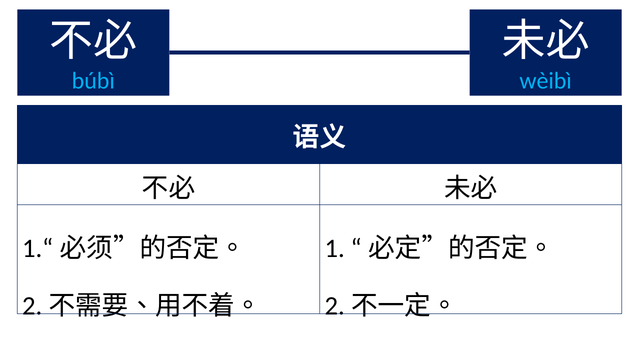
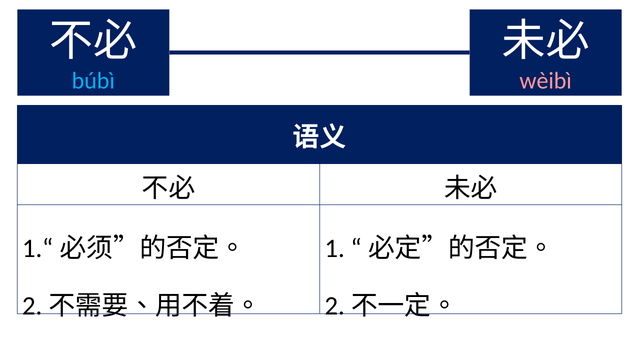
wèibì colour: light blue -> pink
